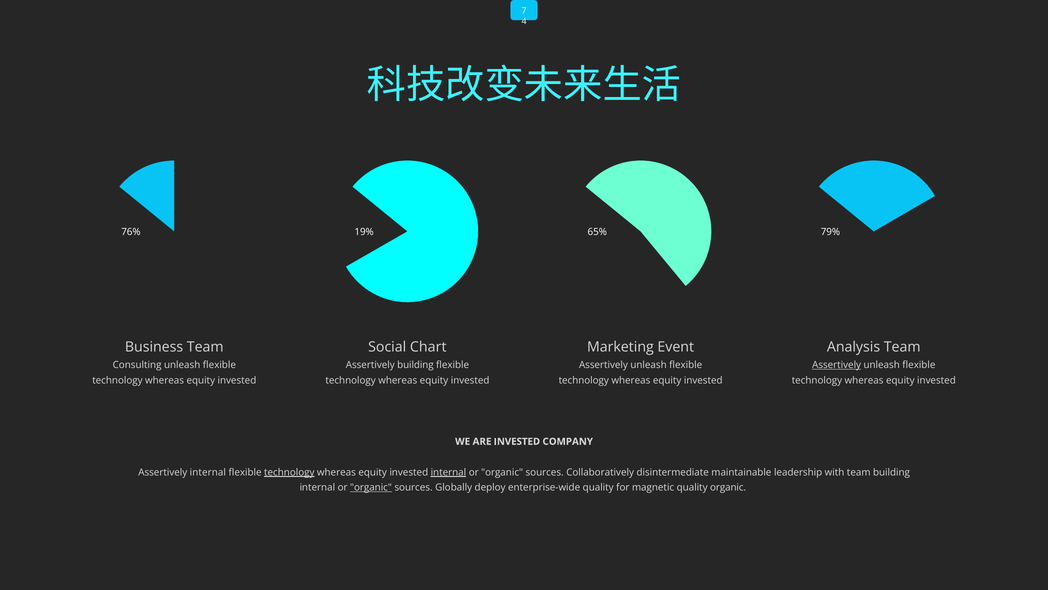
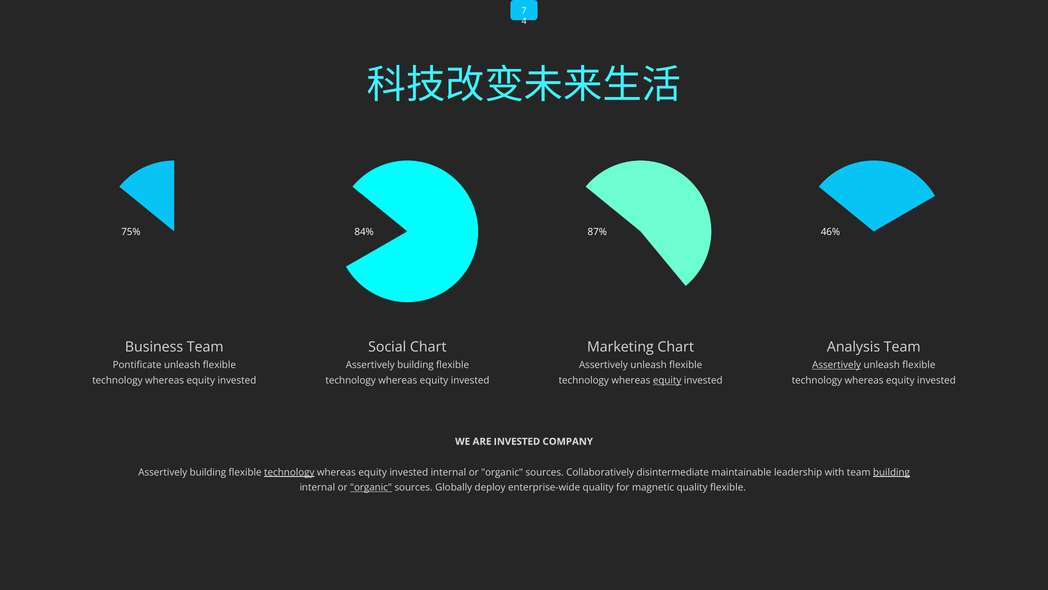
76%: 76% -> 75%
19%: 19% -> 84%
65%: 65% -> 87%
79%: 79% -> 46%
Marketing Event: Event -> Chart
Consulting: Consulting -> Pontificate
equity at (667, 380) underline: none -> present
internal at (208, 472): internal -> building
internal at (448, 472) underline: present -> none
building at (891, 472) underline: none -> present
quality organic: organic -> flexible
